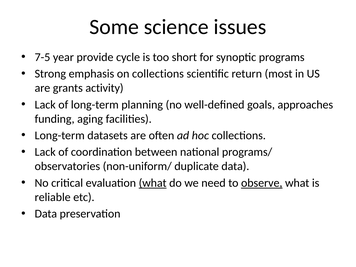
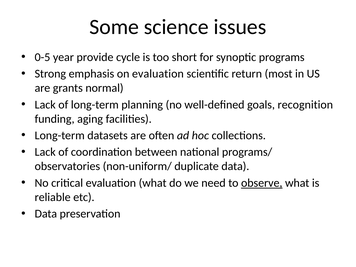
7-5: 7-5 -> 0-5
on collections: collections -> evaluation
activity: activity -> normal
approaches: approaches -> recognition
what at (153, 183) underline: present -> none
